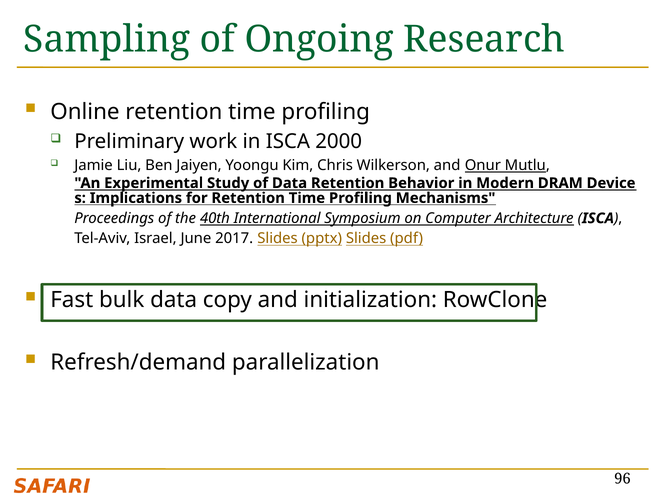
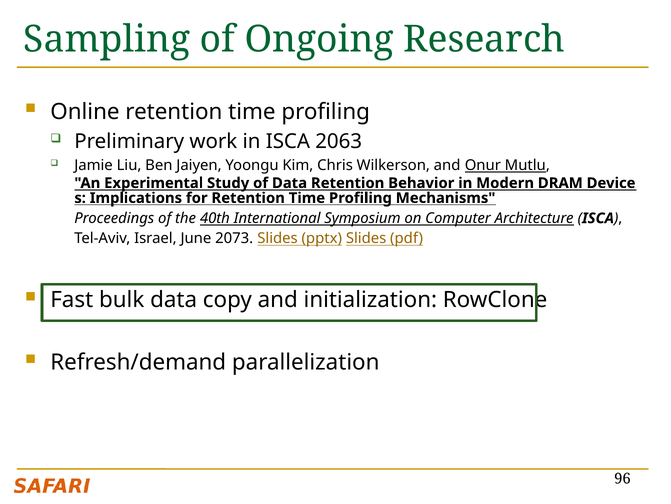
2000: 2000 -> 2063
2017: 2017 -> 2073
